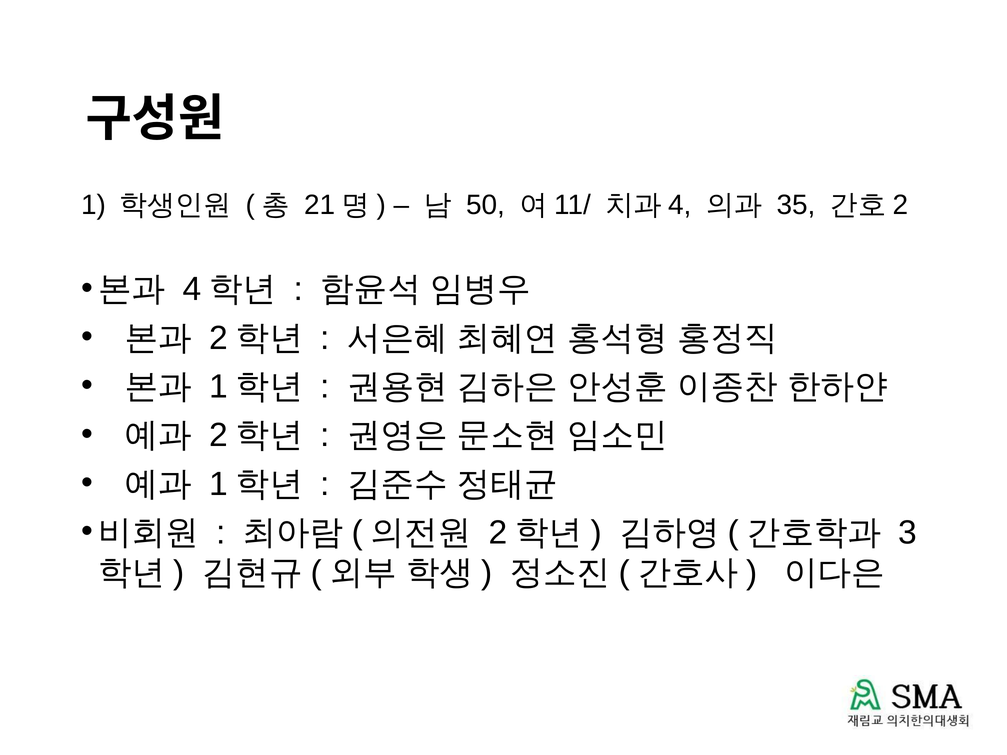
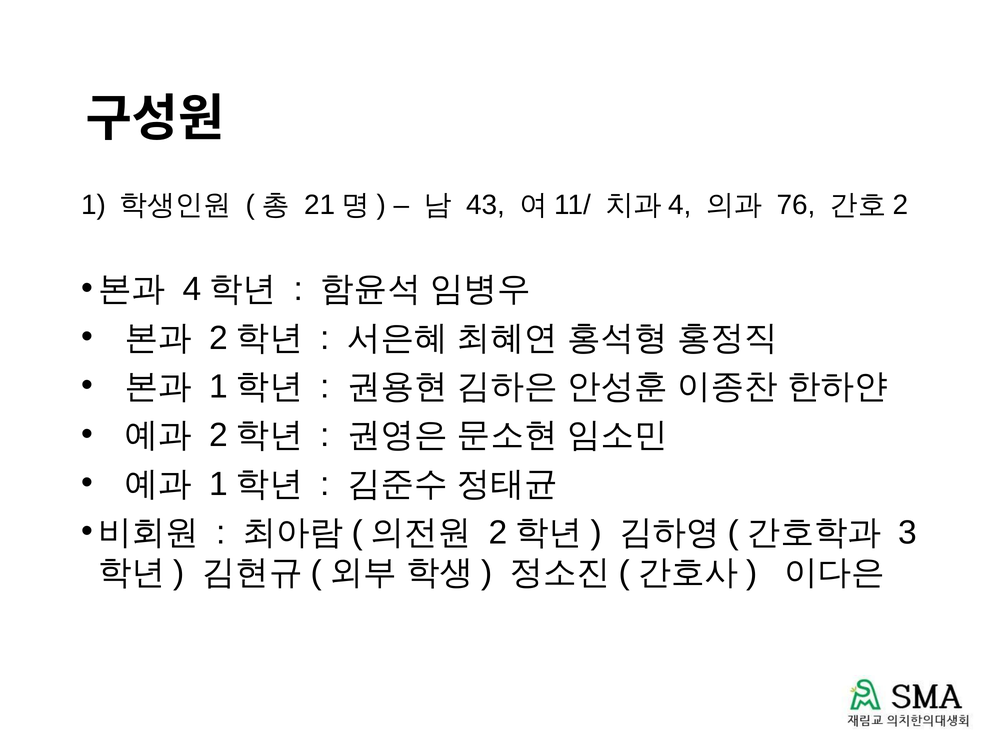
50: 50 -> 43
35: 35 -> 76
